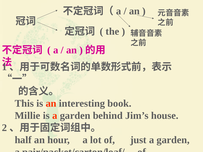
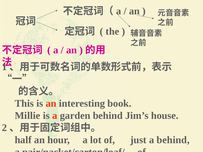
just a garden: garden -> behind
